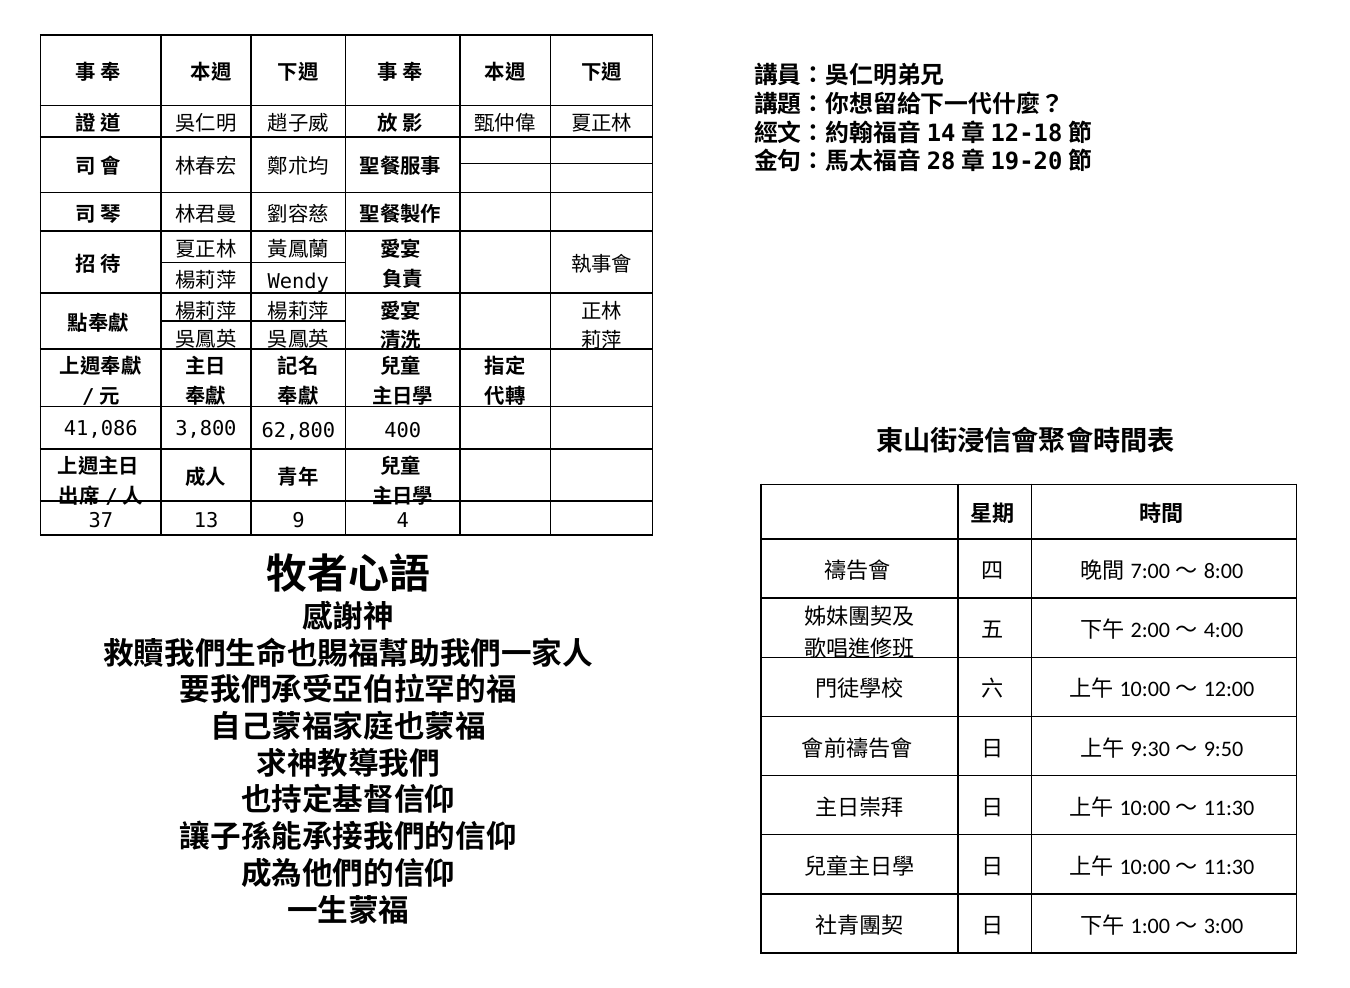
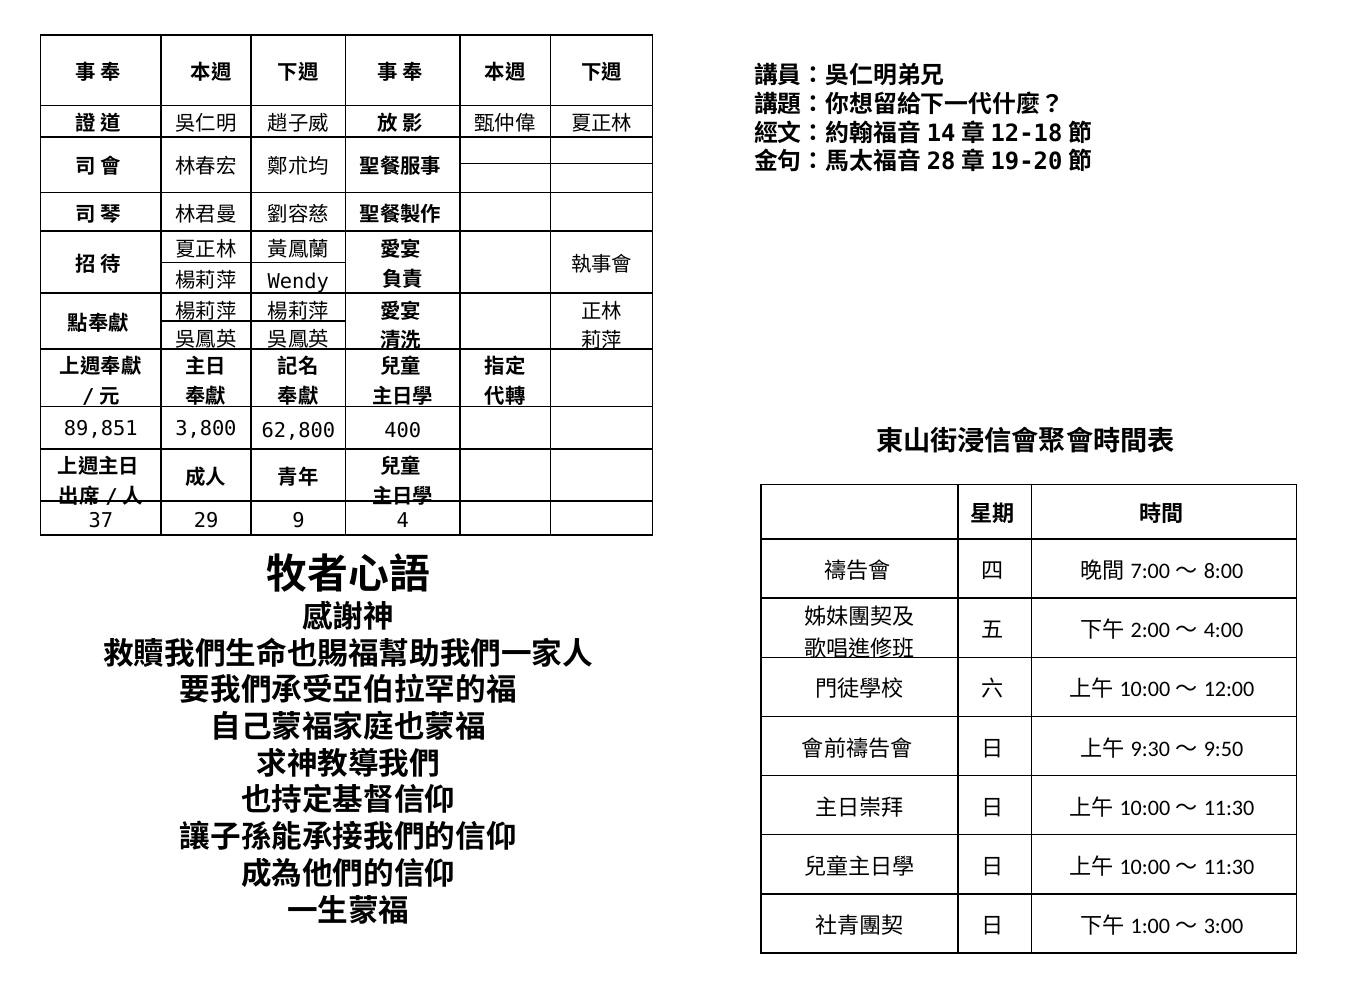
41,086: 41,086 -> 89,851
13: 13 -> 29
